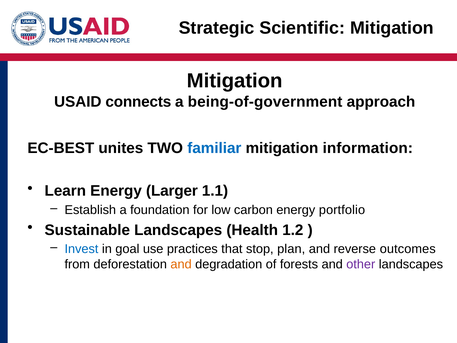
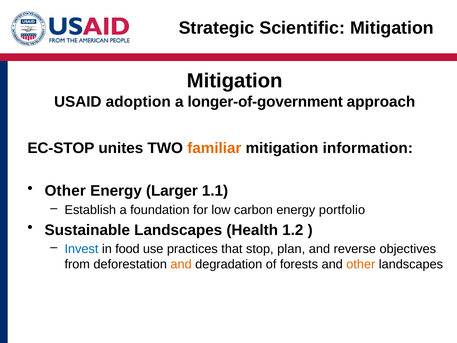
connects: connects -> adoption
being-of-government: being-of-government -> longer-of-government
EC-BEST: EC-BEST -> EC-STOP
familiar colour: blue -> orange
Learn at (65, 191): Learn -> Other
goal: goal -> food
outcomes: outcomes -> objectives
other at (361, 264) colour: purple -> orange
